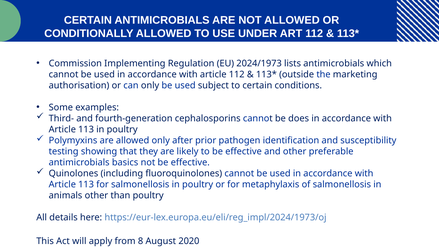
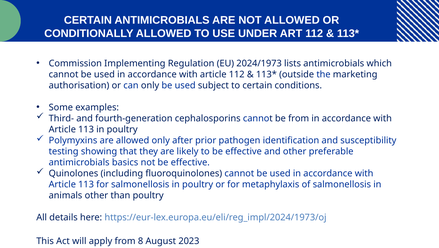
be does: does -> from
2020: 2020 -> 2023
